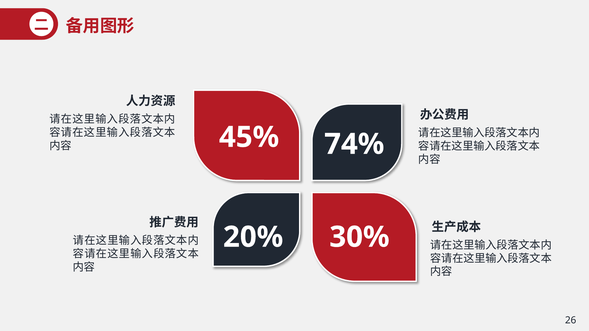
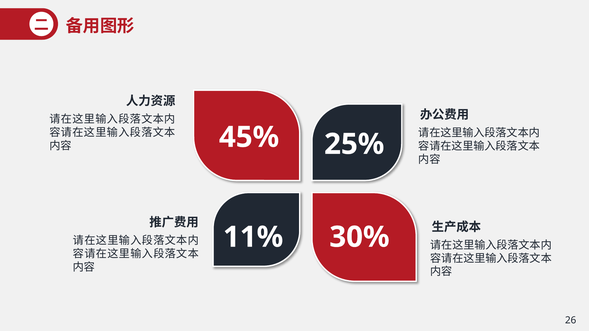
74%: 74% -> 25%
20%: 20% -> 11%
